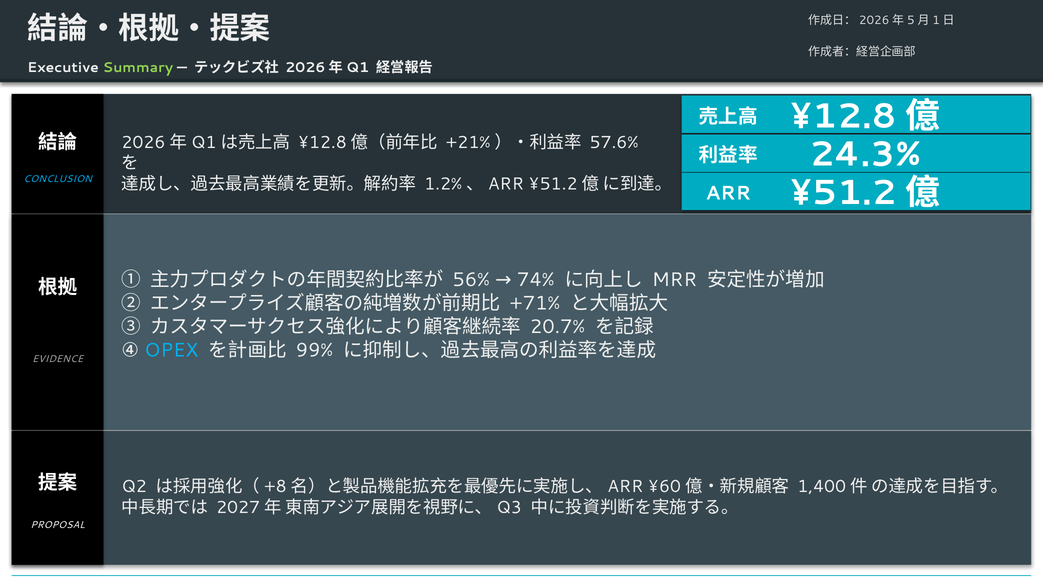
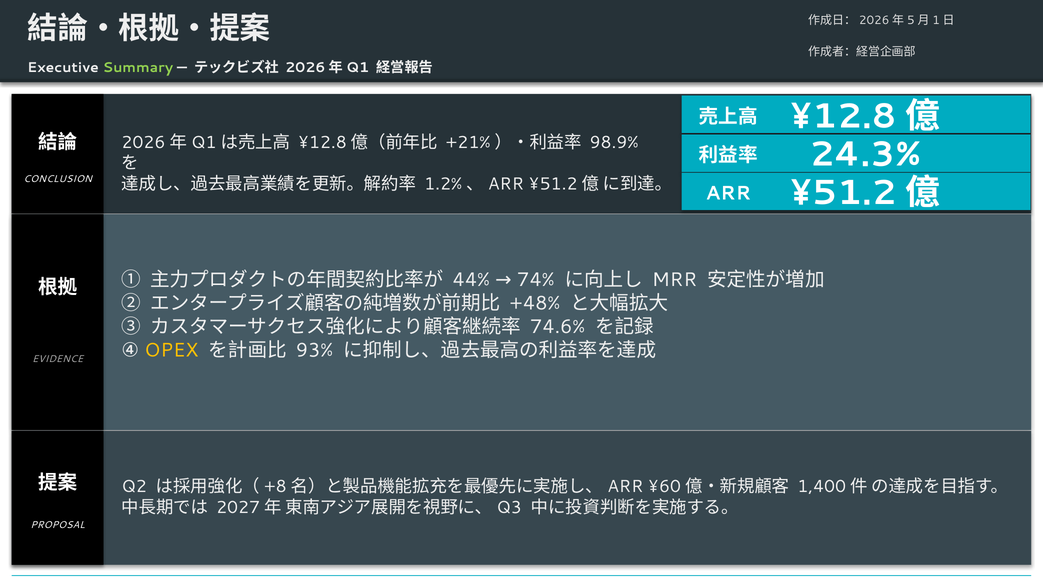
57.6%: 57.6% -> 98.9%
CONCLUSION colour: light blue -> white
56%: 56% -> 44%
+71%: +71% -> +48%
20.7%: 20.7% -> 74.6%
OPEX colour: light blue -> yellow
99%: 99% -> 93%
